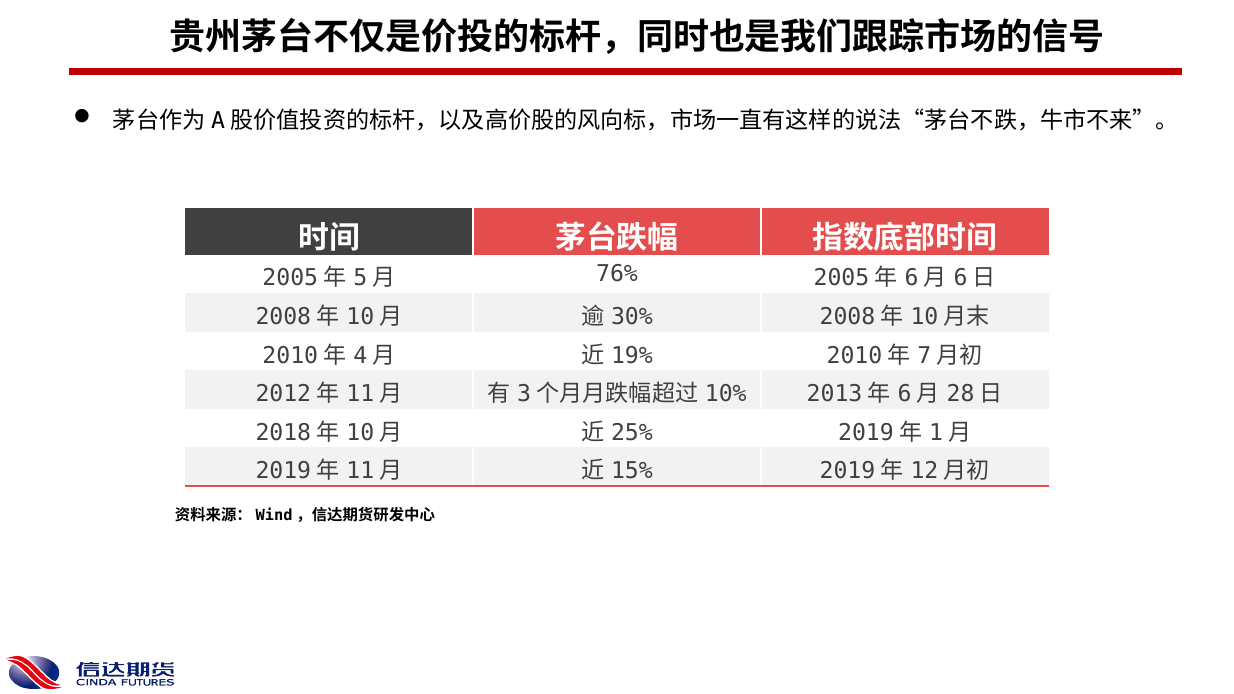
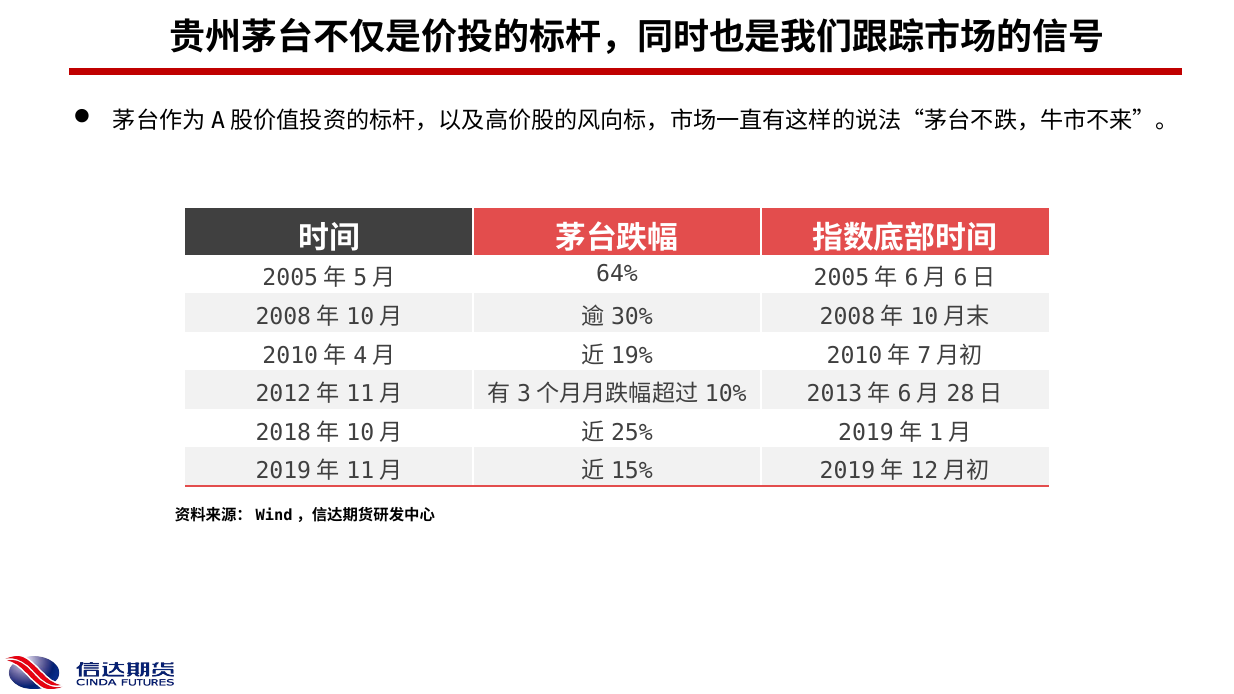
76%: 76% -> 64%
